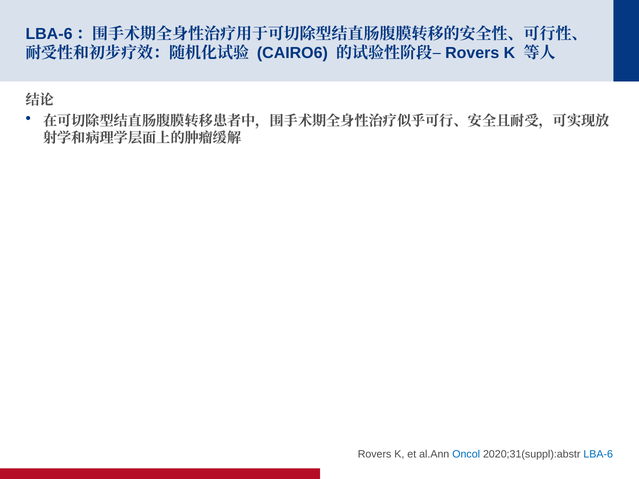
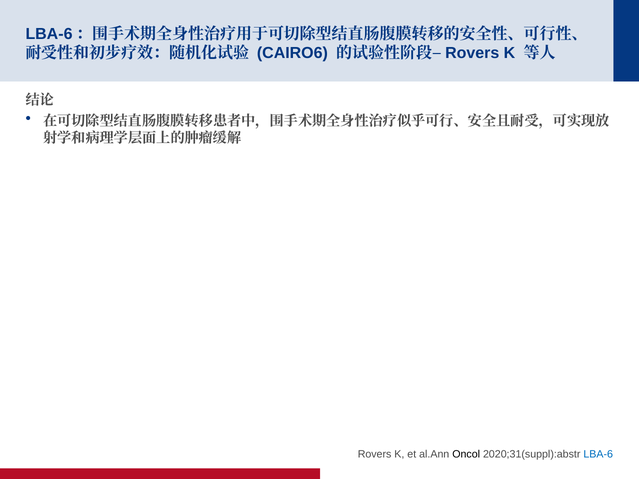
Oncol colour: blue -> black
